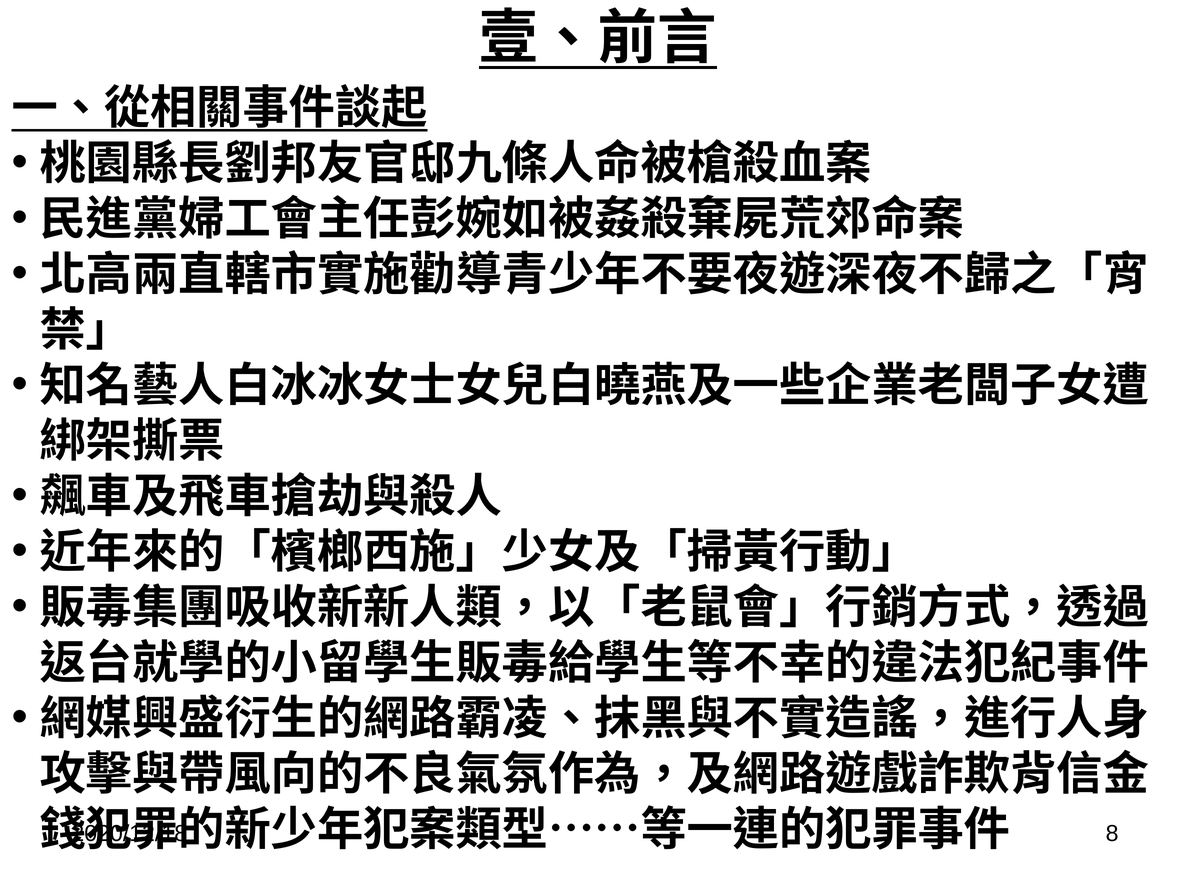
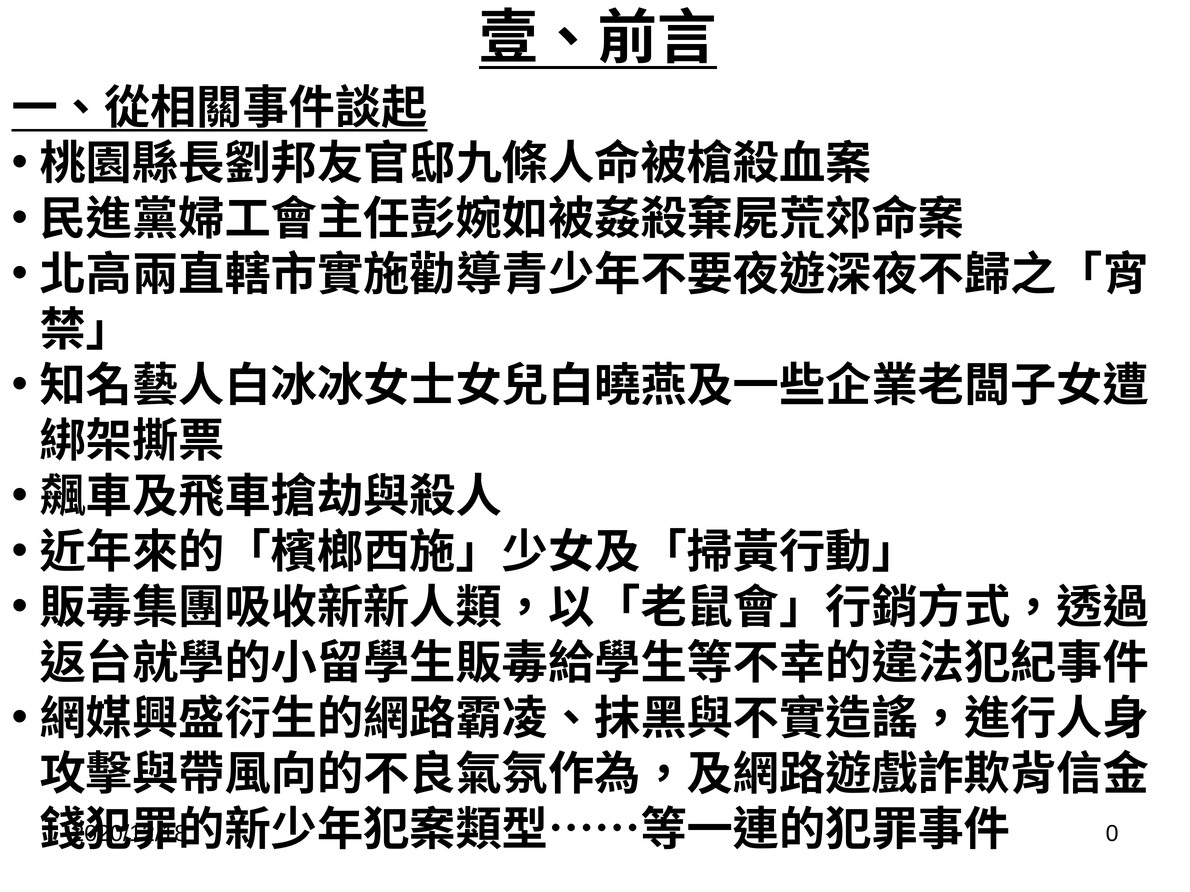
8: 8 -> 0
